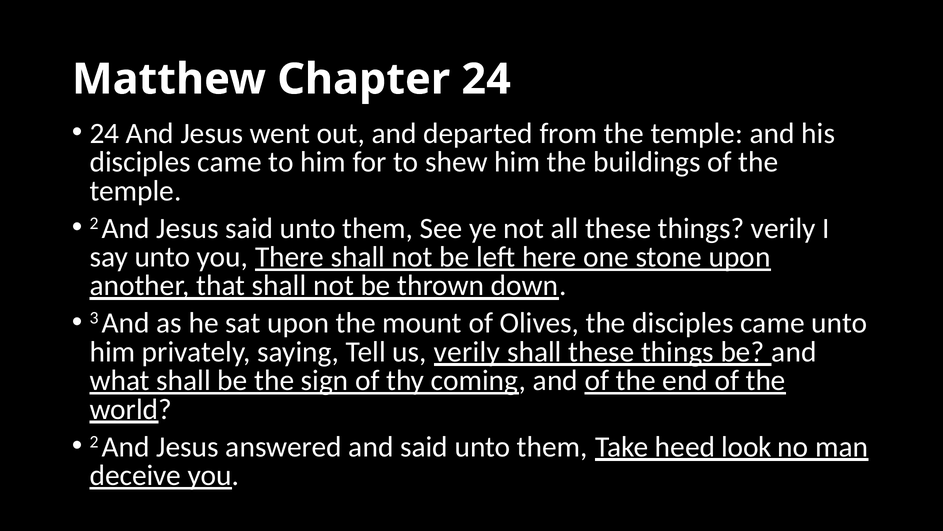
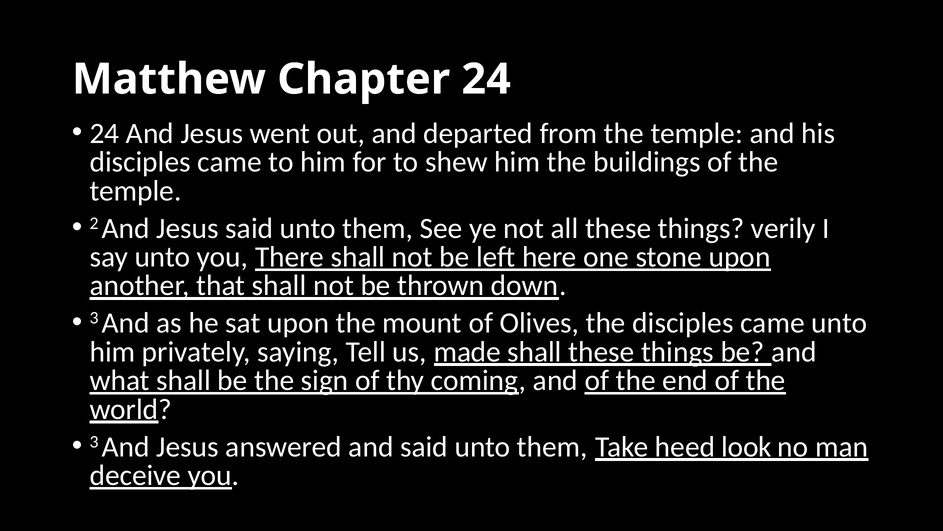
us verily: verily -> made
2 at (94, 441): 2 -> 3
